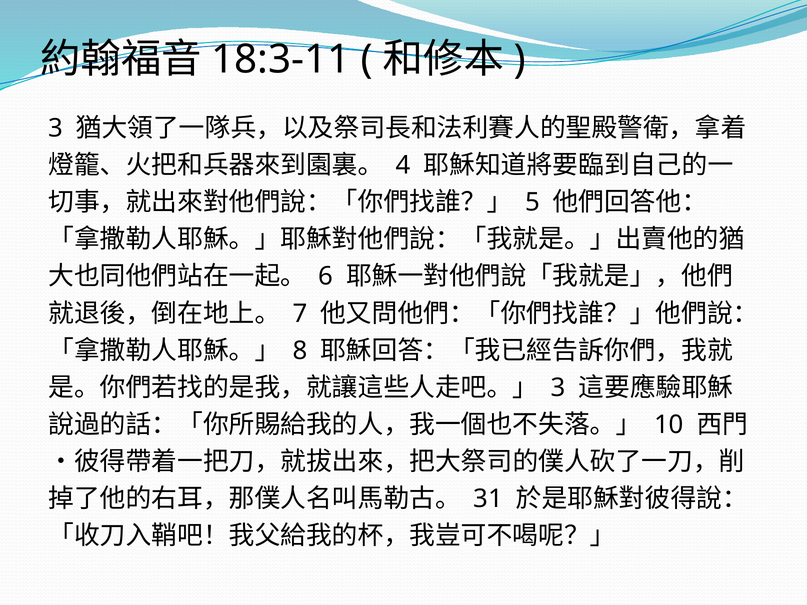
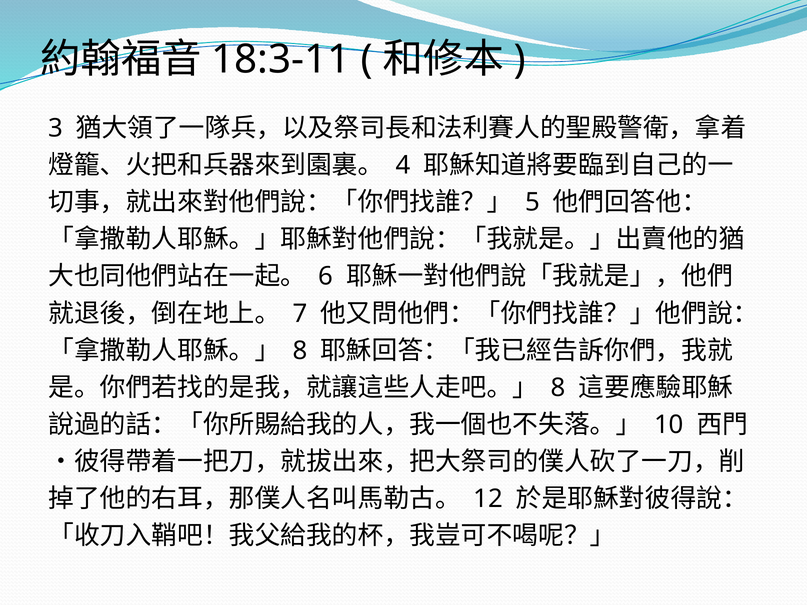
3 at (558, 388): 3 -> 8
31: 31 -> 12
